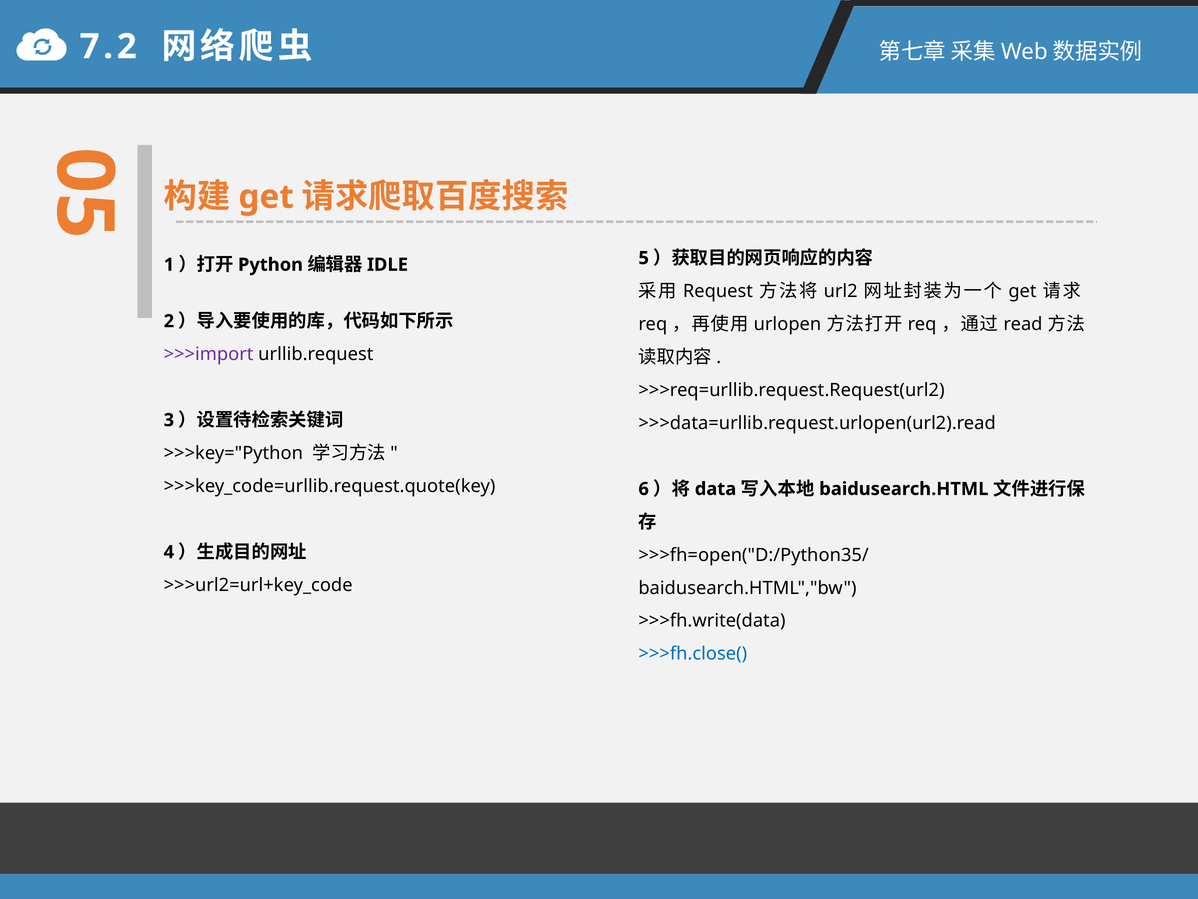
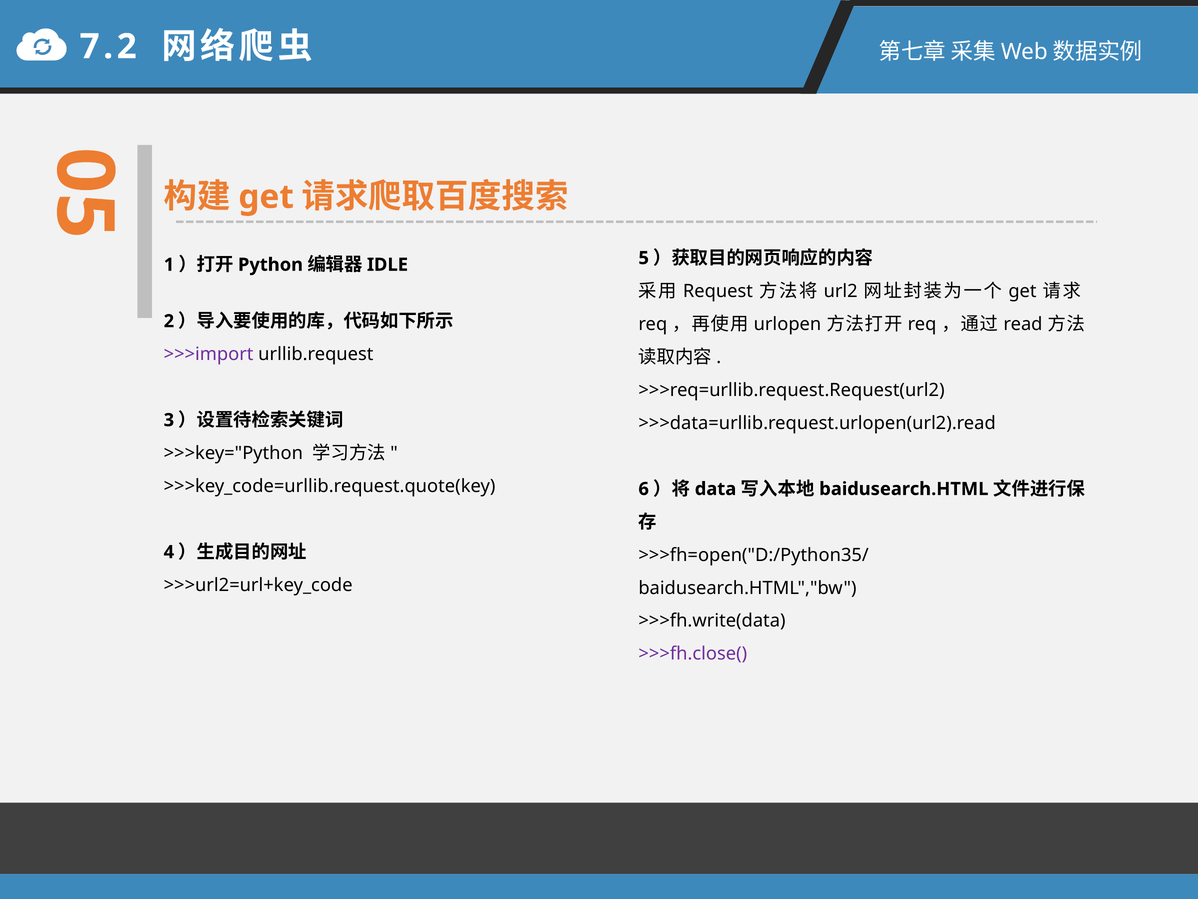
>>>fh.close( colour: blue -> purple
